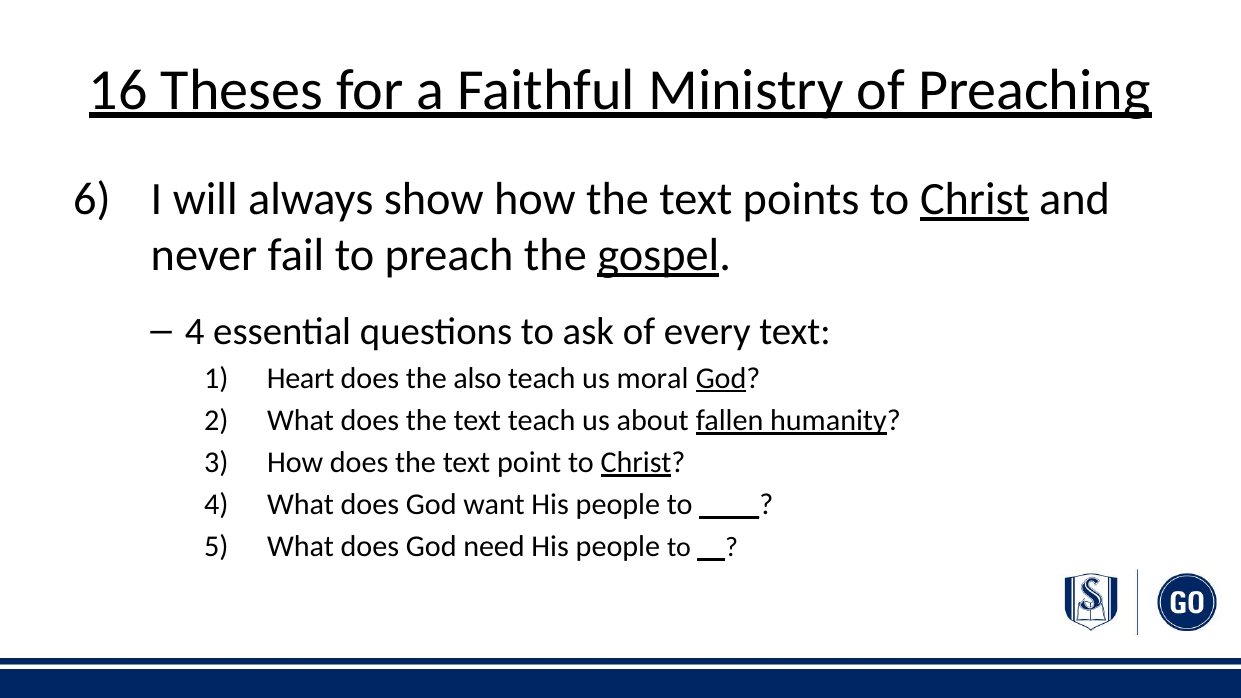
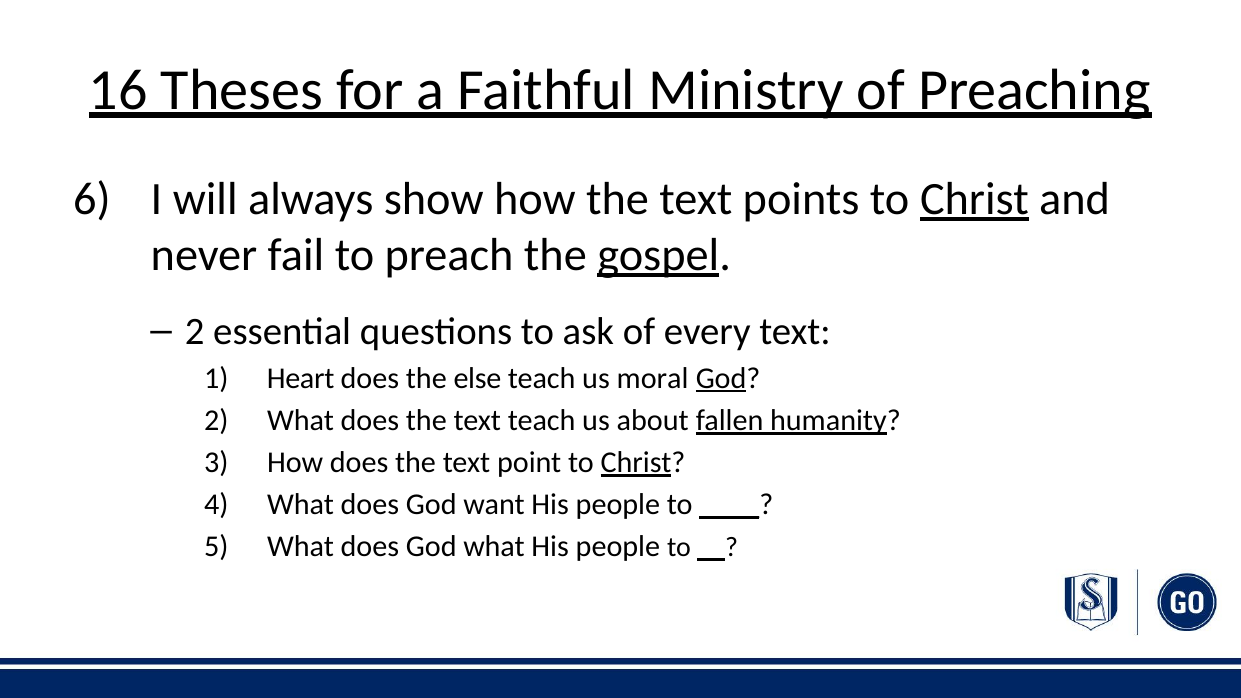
4 at (195, 331): 4 -> 2
also: also -> else
God need: need -> what
